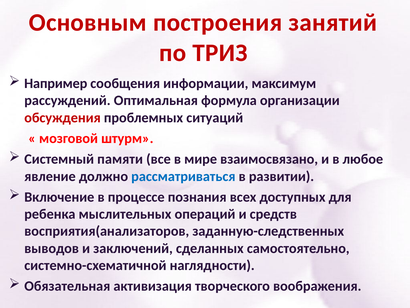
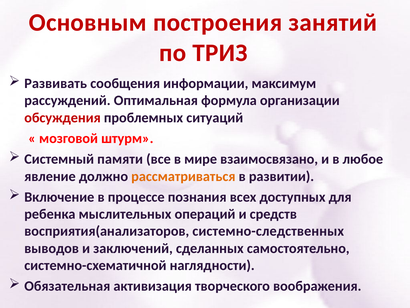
Например: Например -> Развивать
рассматриваться colour: blue -> orange
заданную-следственных: заданную-следственных -> системно-следственных
